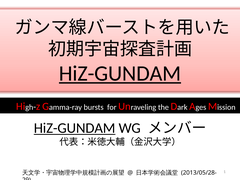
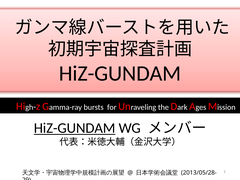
HiZ-GUNDAM at (120, 73) underline: present -> none
